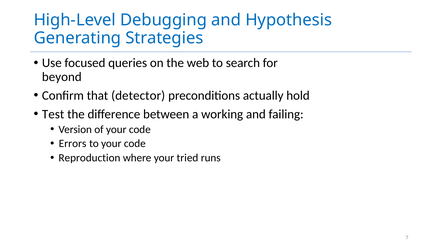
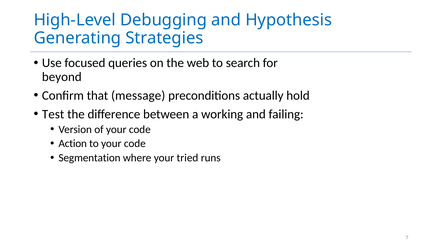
detector: detector -> message
Errors: Errors -> Action
Reproduction: Reproduction -> Segmentation
